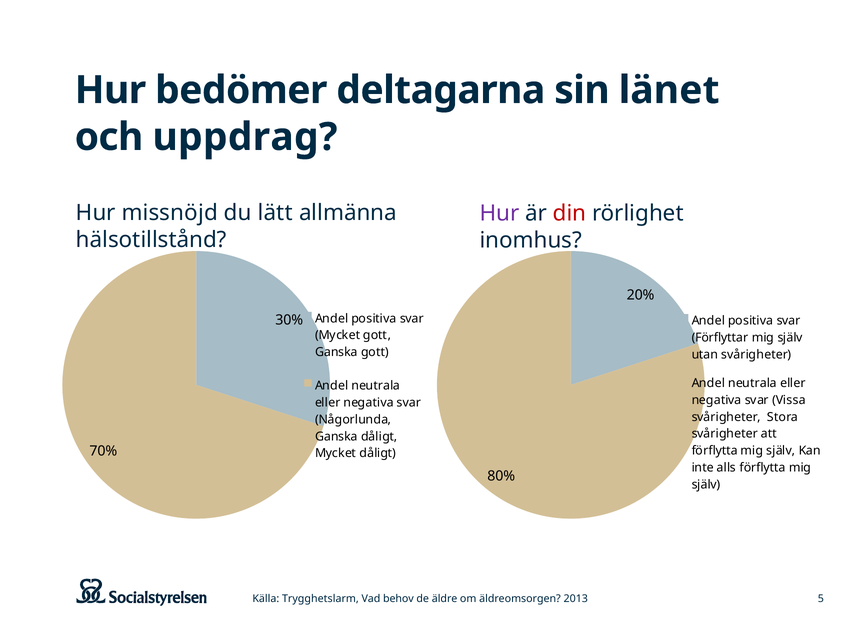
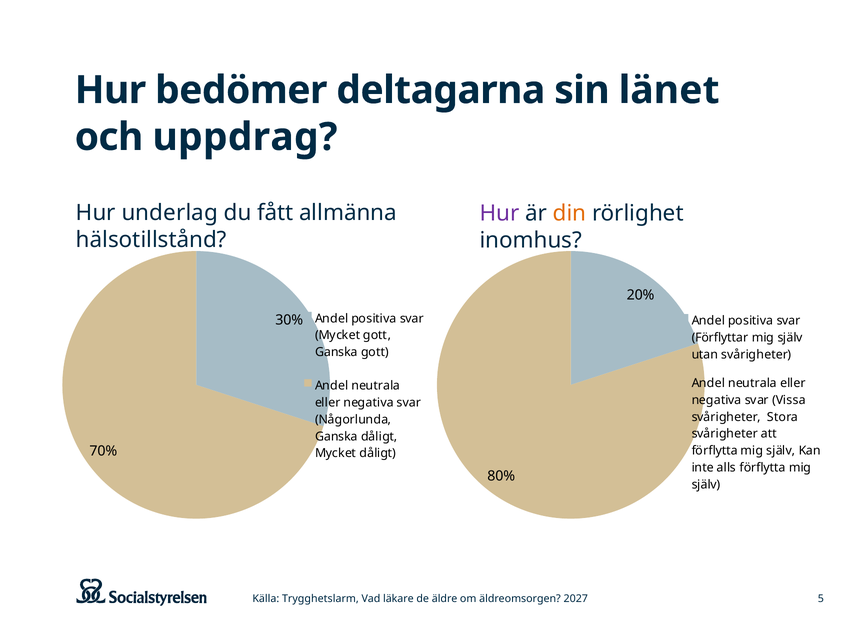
missnöjd: missnöjd -> underlag
lätt: lätt -> fått
din colour: red -> orange
behov: behov -> läkare
2013: 2013 -> 2027
